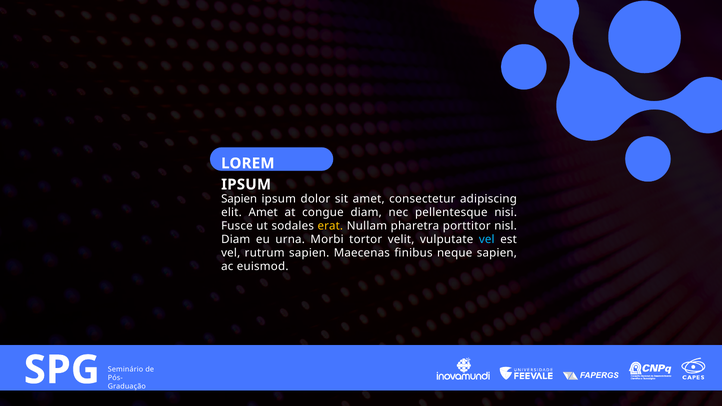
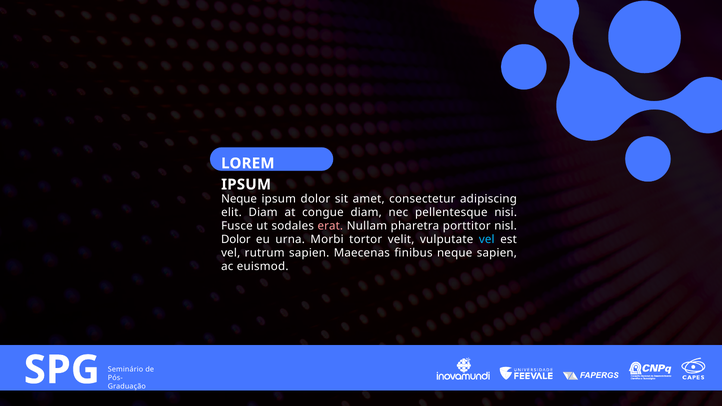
Sapien at (239, 199): Sapien -> Neque
elit Amet: Amet -> Diam
erat colour: yellow -> pink
Diam at (236, 240): Diam -> Dolor
